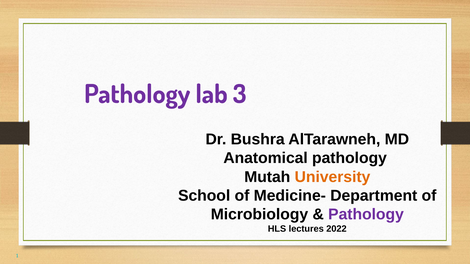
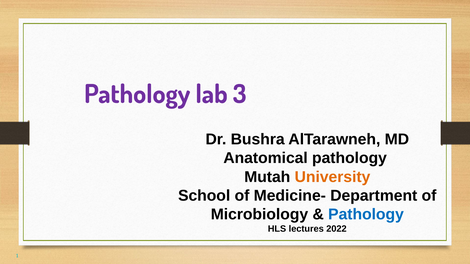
Pathology at (366, 215) colour: purple -> blue
